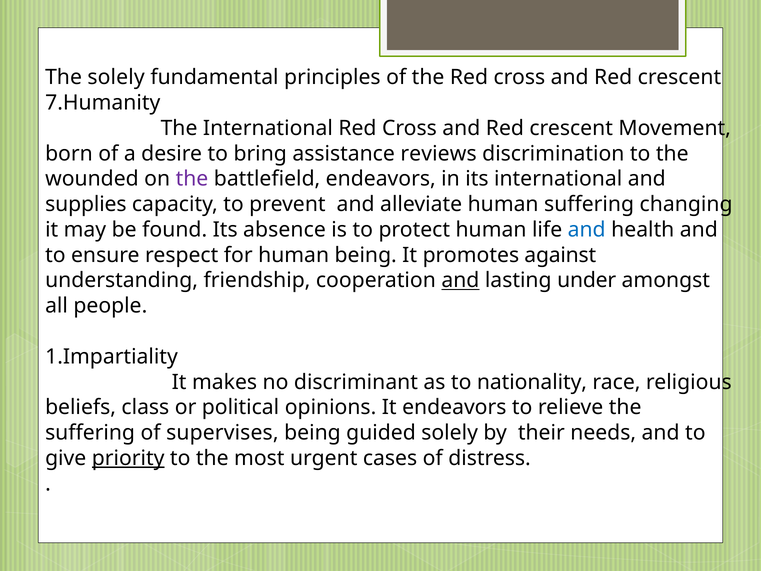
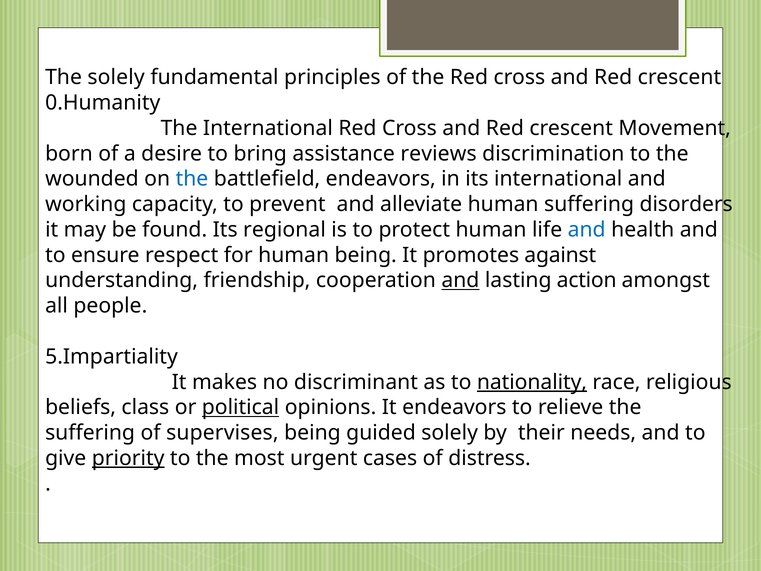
7.Humanity: 7.Humanity -> 0.Humanity
the at (192, 179) colour: purple -> blue
supplies: supplies -> working
changing: changing -> disorders
absence: absence -> regional
under: under -> action
1.Impartiality: 1.Impartiality -> 5.Impartiality
nationality underline: none -> present
political underline: none -> present
